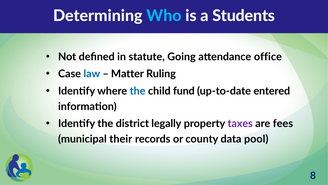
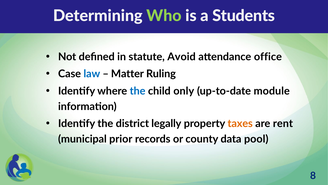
Who colour: light blue -> light green
Going: Going -> Avoid
fund: fund -> only
entered: entered -> module
taxes colour: purple -> orange
fees: fees -> rent
their: their -> prior
